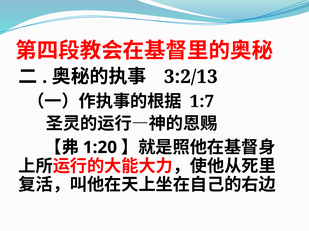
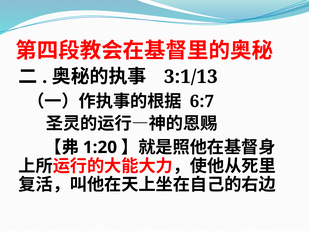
3:2/13: 3:2/13 -> 3:1/13
1:7: 1:7 -> 6:7
